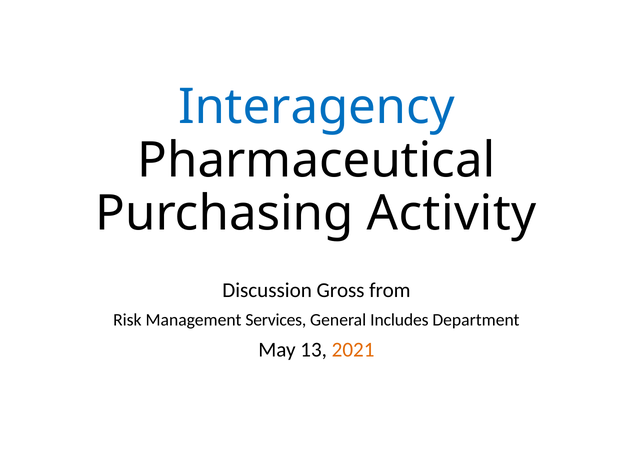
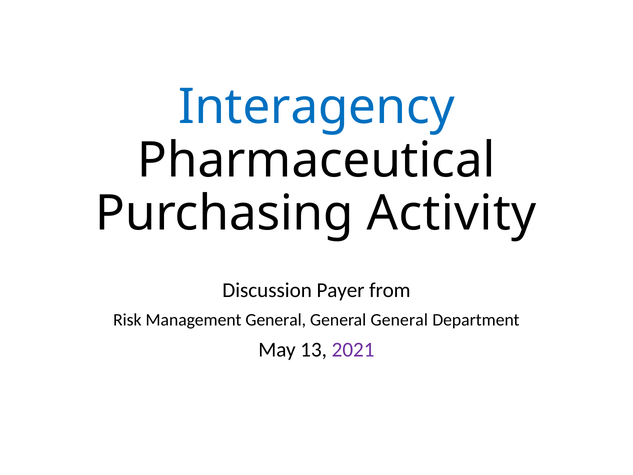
Gross: Gross -> Payer
Management Services: Services -> General
Includes at (399, 320): Includes -> General
2021 colour: orange -> purple
